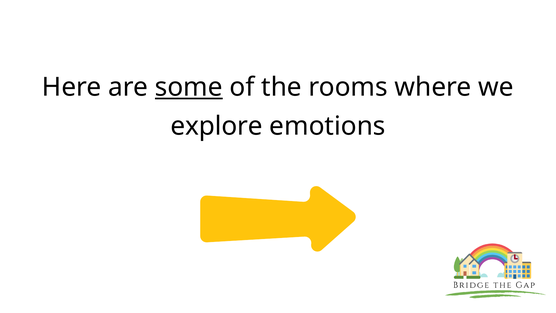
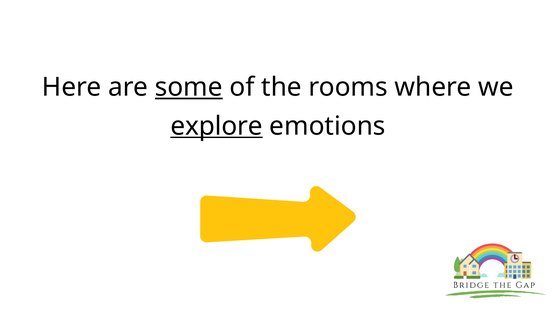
explore underline: none -> present
